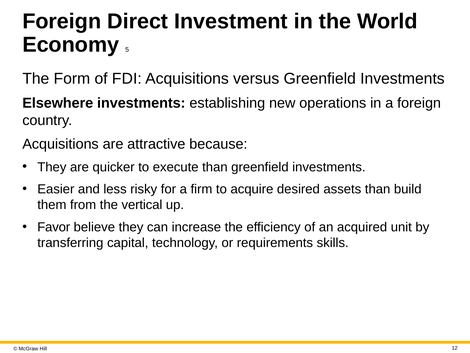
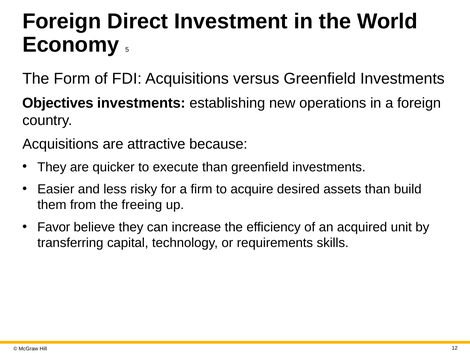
Elsewhere: Elsewhere -> Objectives
vertical: vertical -> freeing
